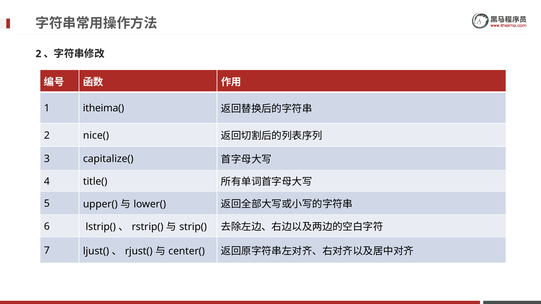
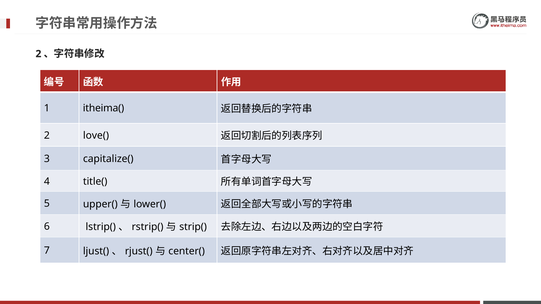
nice(: nice( -> love(
